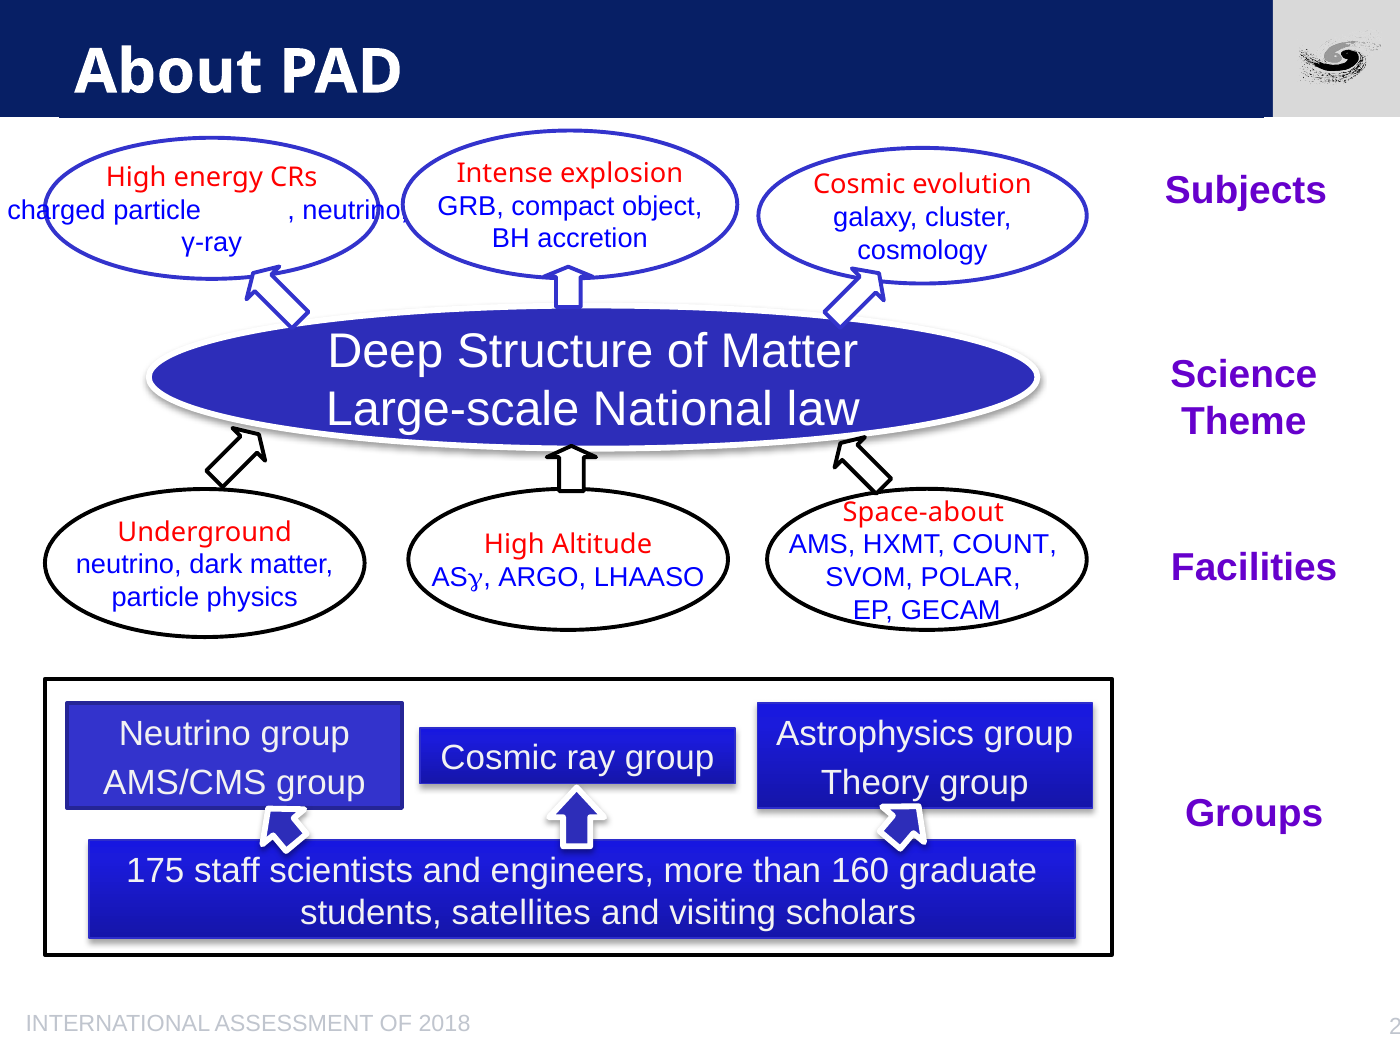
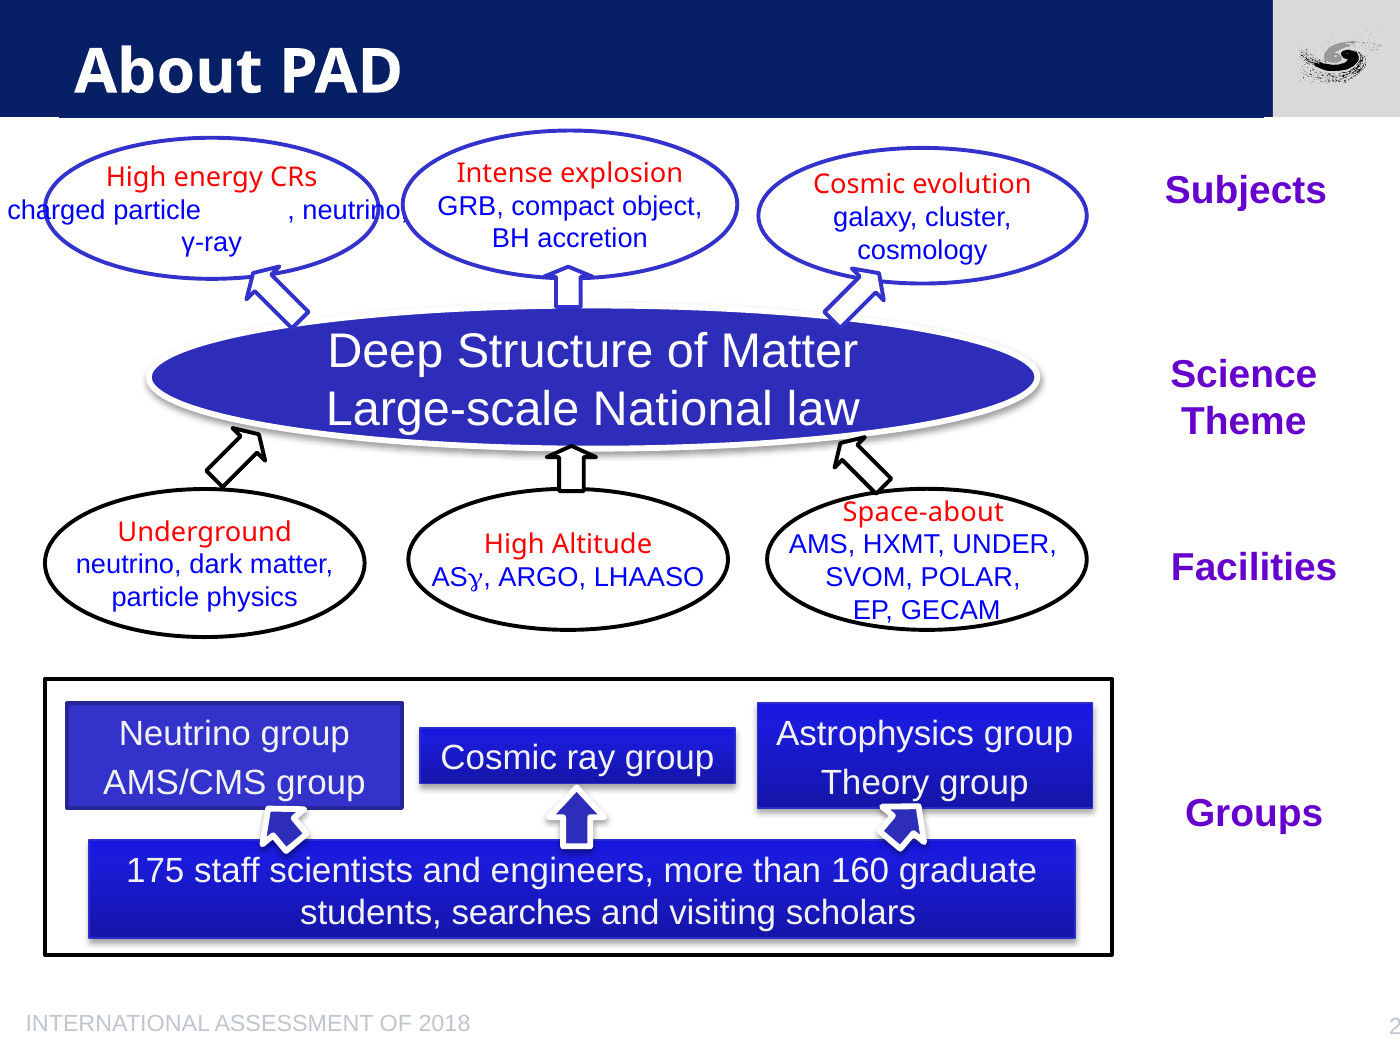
COUNT: COUNT -> UNDER
satellites: satellites -> searches
